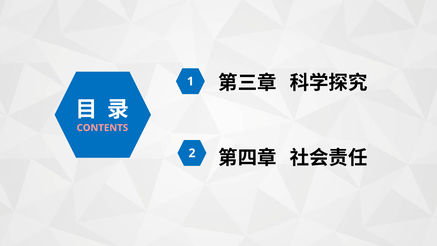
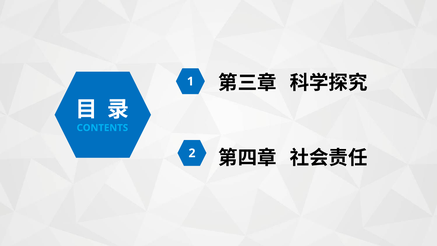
CONTENTS colour: pink -> light blue
